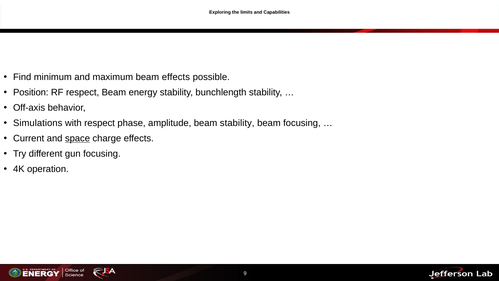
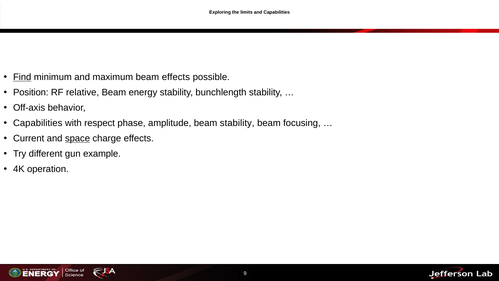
Find underline: none -> present
RF respect: respect -> relative
Simulations at (38, 123): Simulations -> Capabilities
gun focusing: focusing -> example
